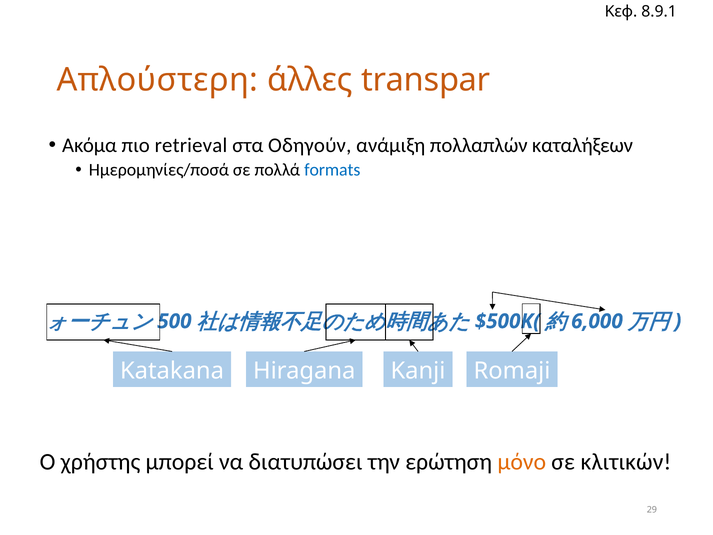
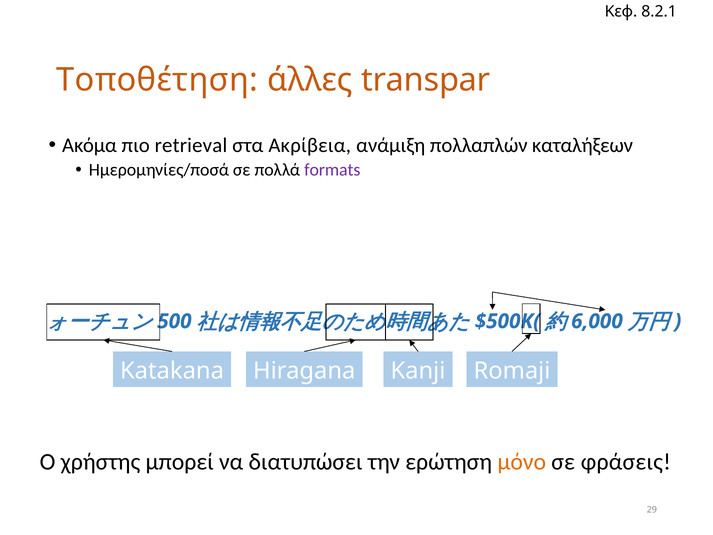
8.9.1: 8.9.1 -> 8.2.1
Απλούστερη: Απλούστερη -> Τοποθέτηση
Οδηγούν: Οδηγούν -> Ακρίβεια
formats colour: blue -> purple
κλιτικών: κλιτικών -> φράσεις
